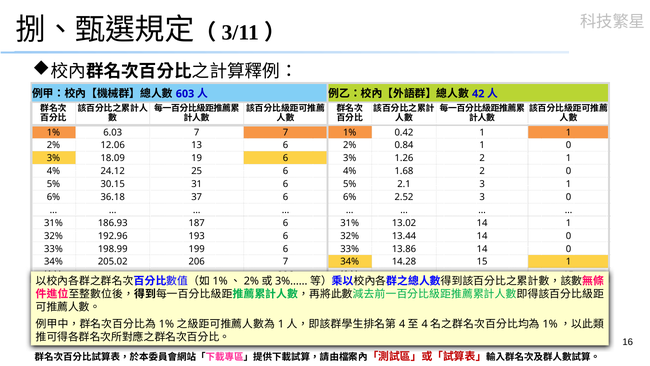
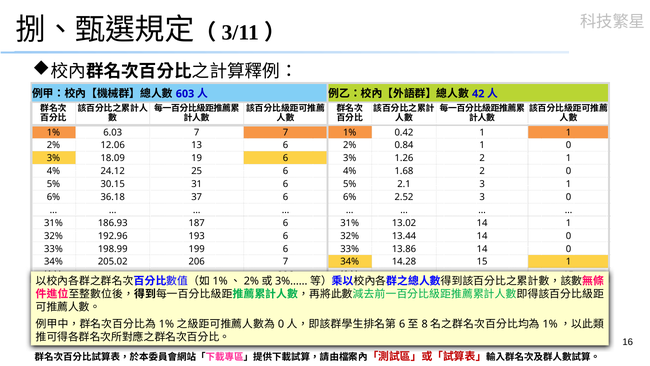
1 at (281, 324): 1 -> 0
4 at (402, 324): 4 -> 6
4 at (425, 324): 4 -> 8
